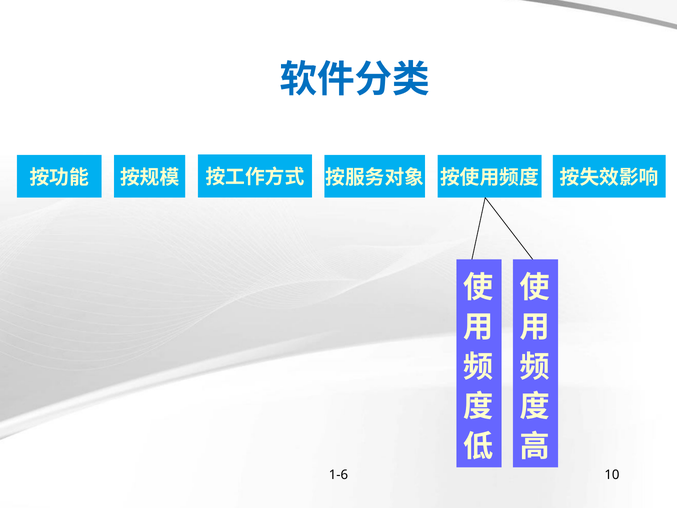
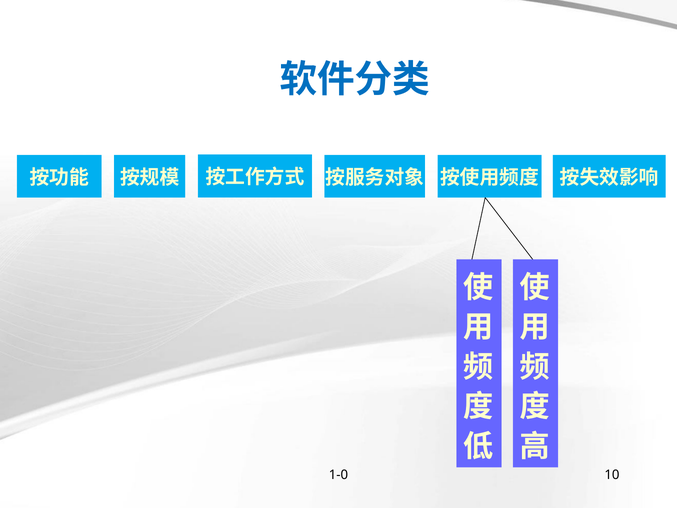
1-6: 1-6 -> 1-0
